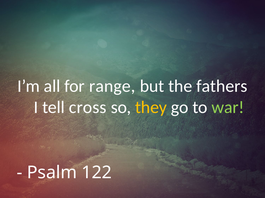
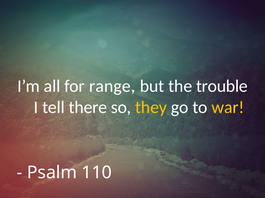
fathers: fathers -> trouble
cross: cross -> there
war colour: light green -> yellow
122: 122 -> 110
